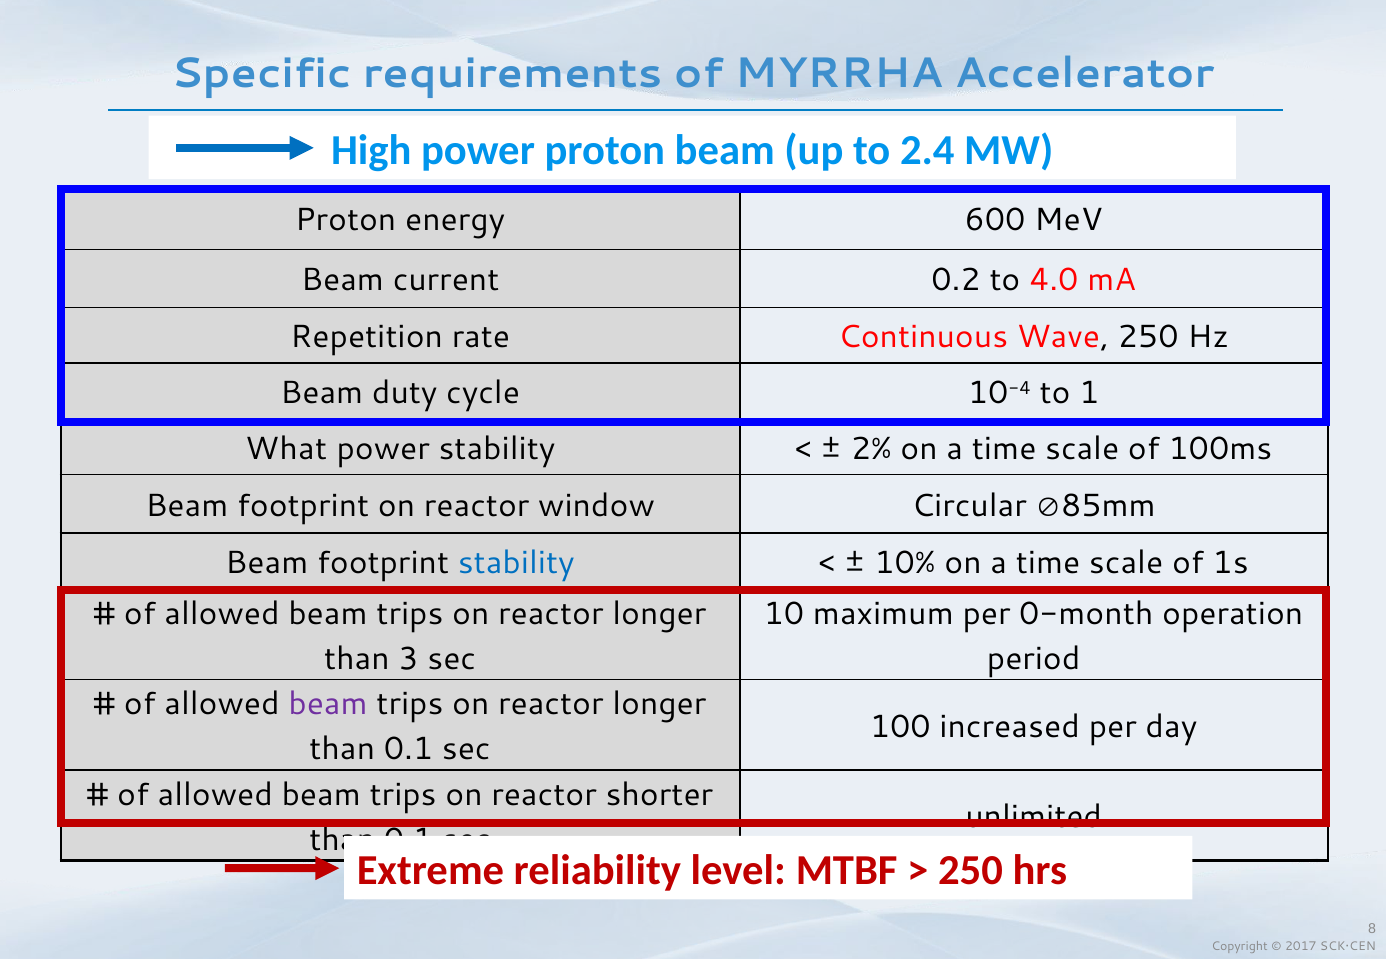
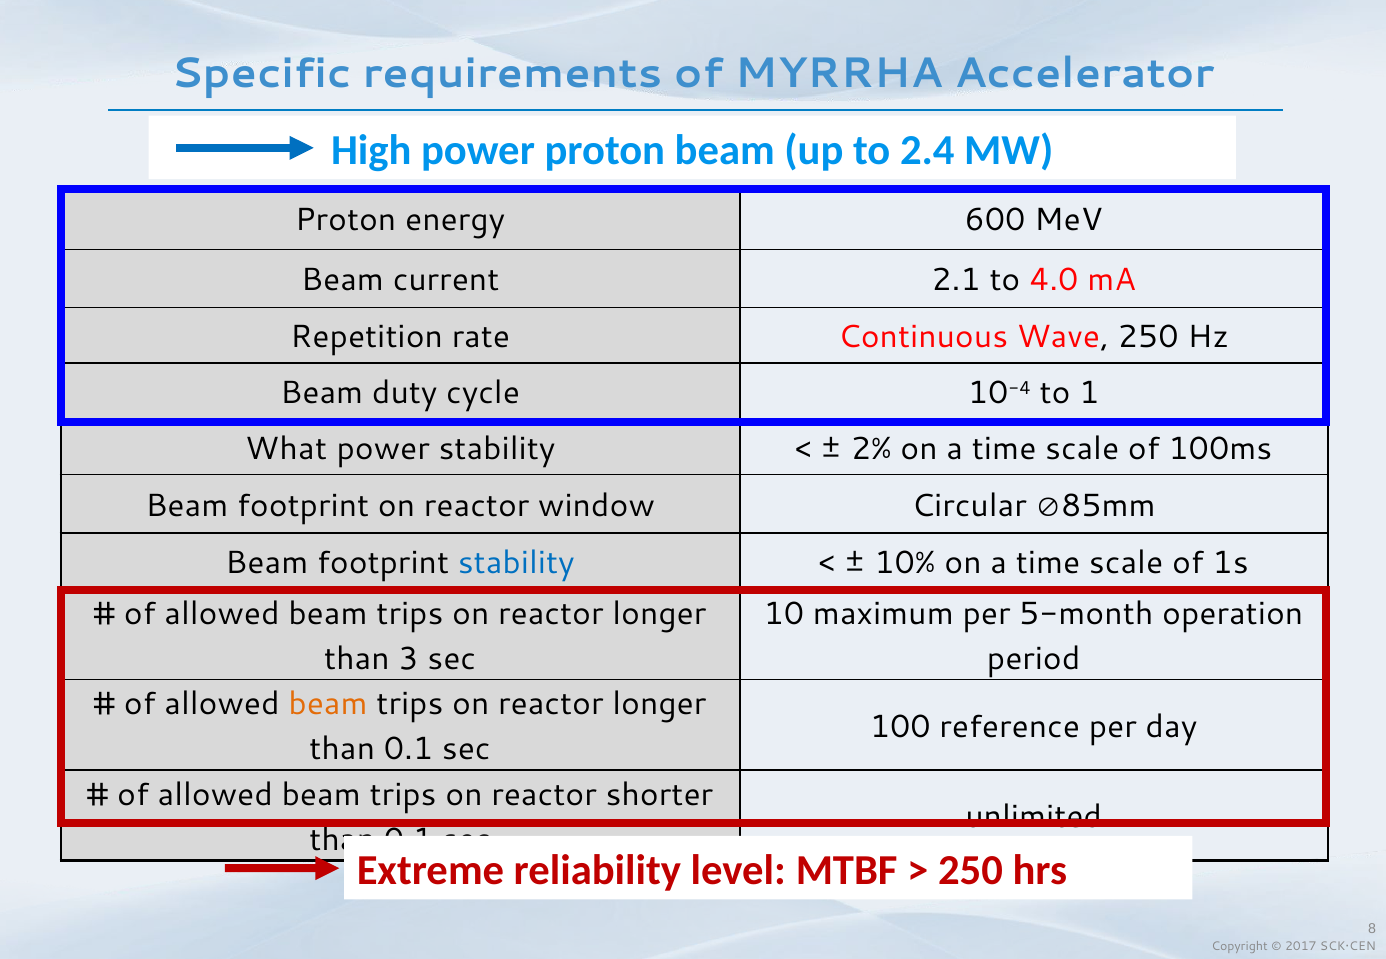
0.2: 0.2 -> 2.1
0-month: 0-month -> 5-month
beam at (328, 704) colour: purple -> orange
increased: increased -> reference
